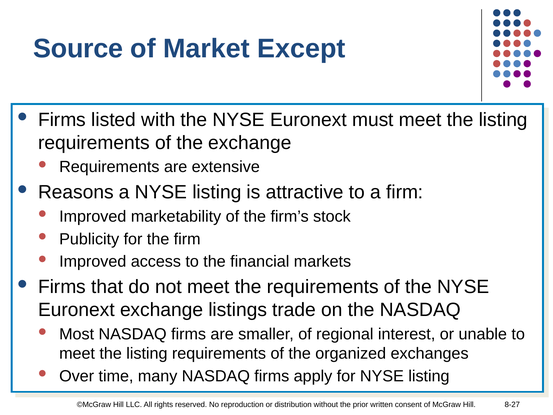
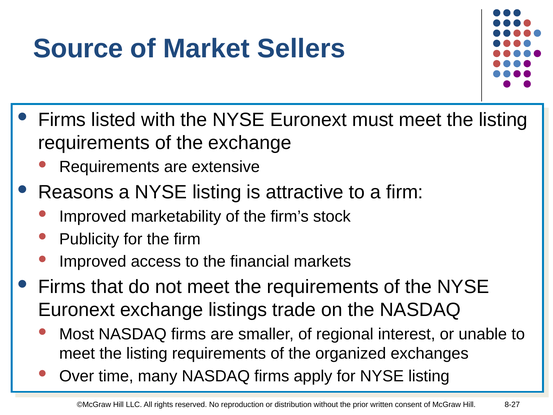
Except: Except -> Sellers
